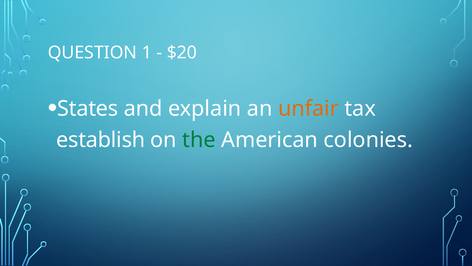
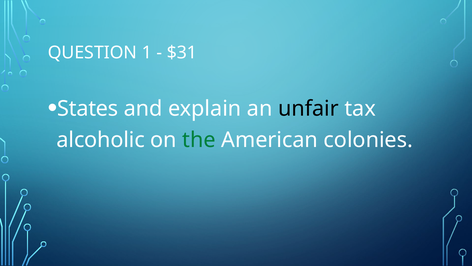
$20: $20 -> $31
unfair colour: orange -> black
establish: establish -> alcoholic
